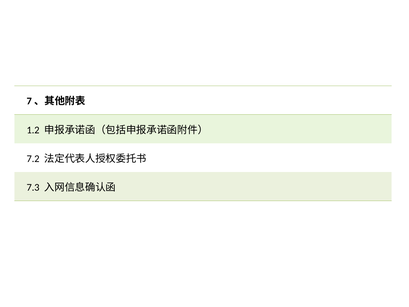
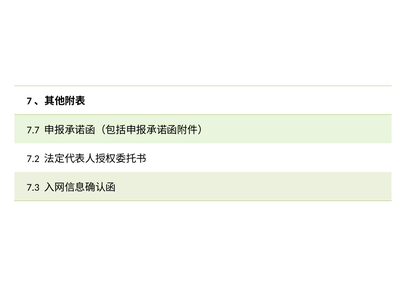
1.2: 1.2 -> 7.7
